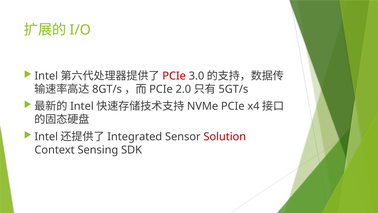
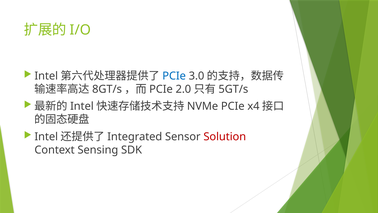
PCIe at (174, 76) colour: red -> blue
